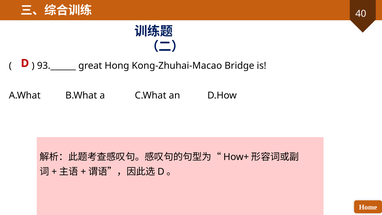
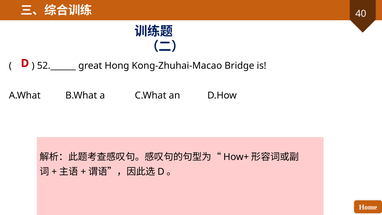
93.______: 93.______ -> 52.______
